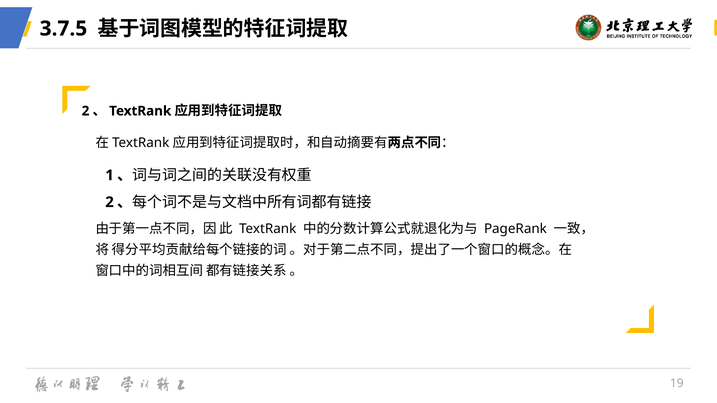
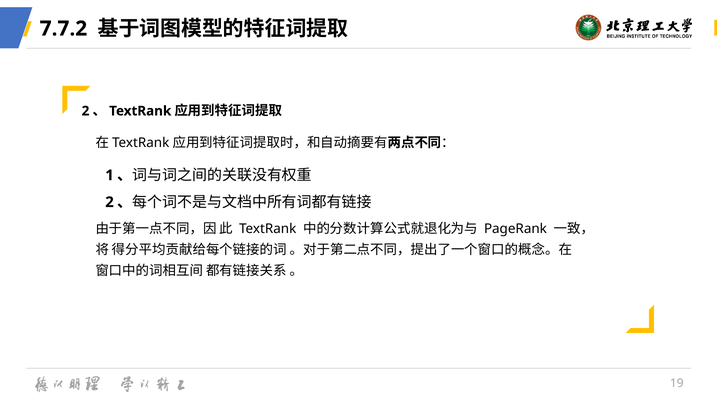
3.7.5: 3.7.5 -> 7.7.2
